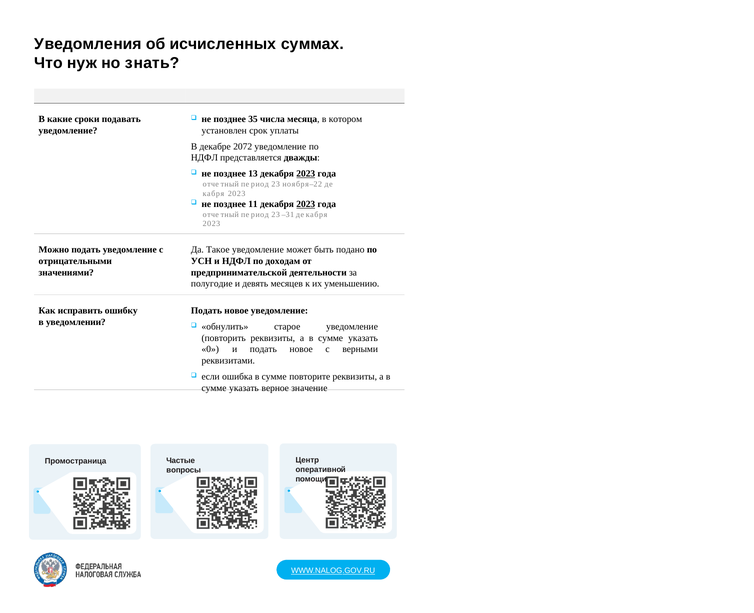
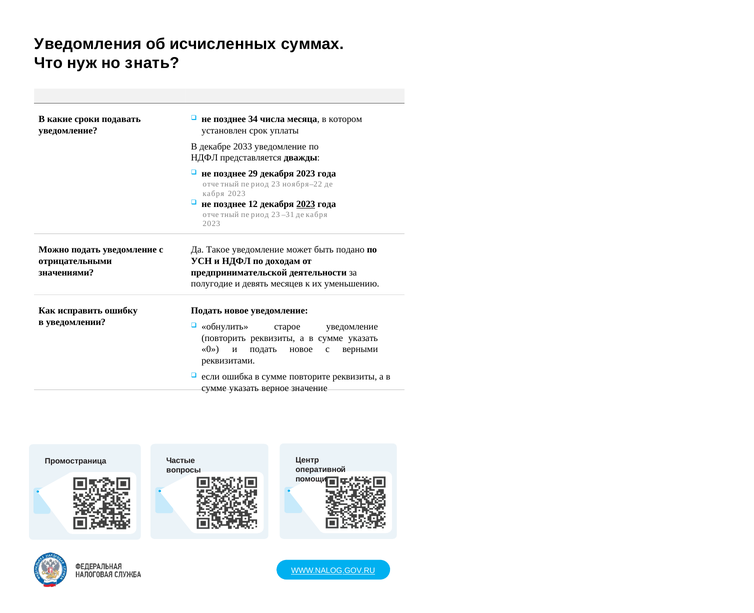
35: 35 -> 34
2072: 2072 -> 2033
13: 13 -> 29
2023 at (306, 174) underline: present -> none
11: 11 -> 12
